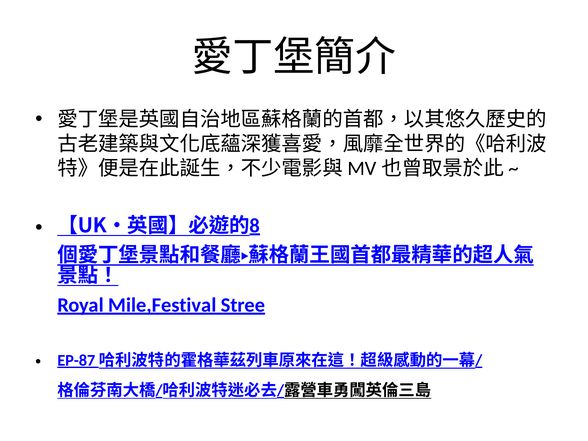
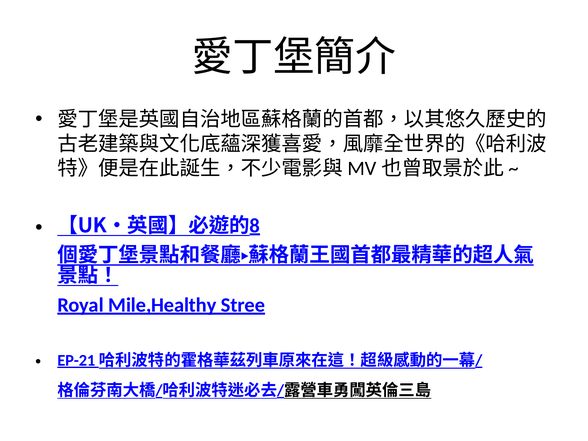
Mile,Festival: Mile,Festival -> Mile,Healthy
EP-87: EP-87 -> EP-21
